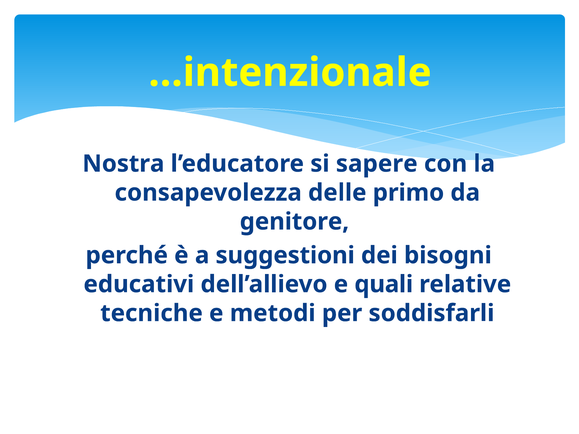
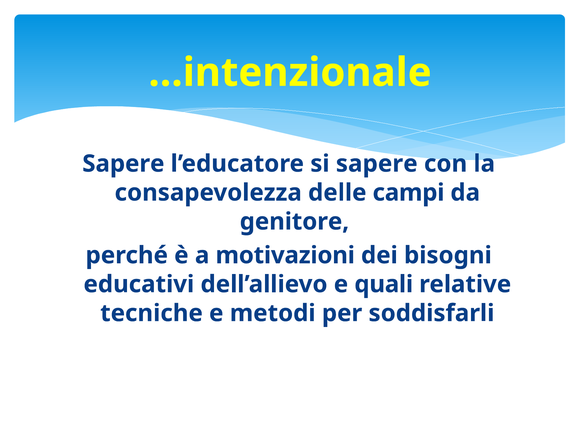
Nostra at (123, 164): Nostra -> Sapere
primo: primo -> campi
suggestioni: suggestioni -> motivazioni
